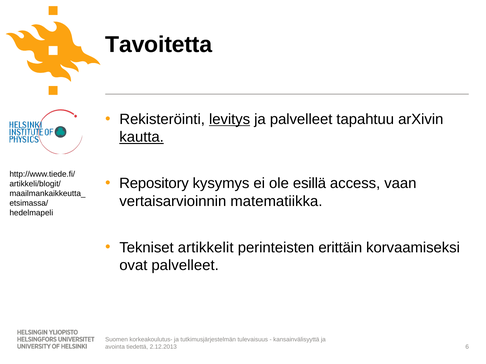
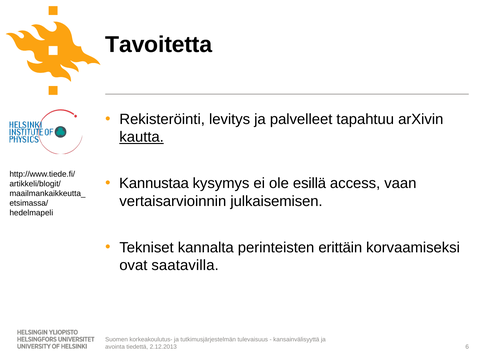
levitys underline: present -> none
Repository: Repository -> Kannustaa
matematiikka: matematiikka -> julkaisemisen
artikkelit: artikkelit -> kannalta
ovat palvelleet: palvelleet -> saatavilla
